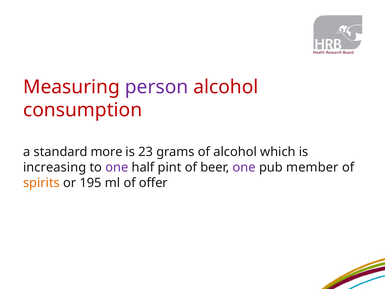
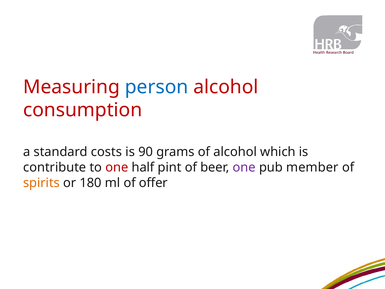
person colour: purple -> blue
more: more -> costs
23: 23 -> 90
increasing: increasing -> contribute
one at (117, 167) colour: purple -> red
195: 195 -> 180
